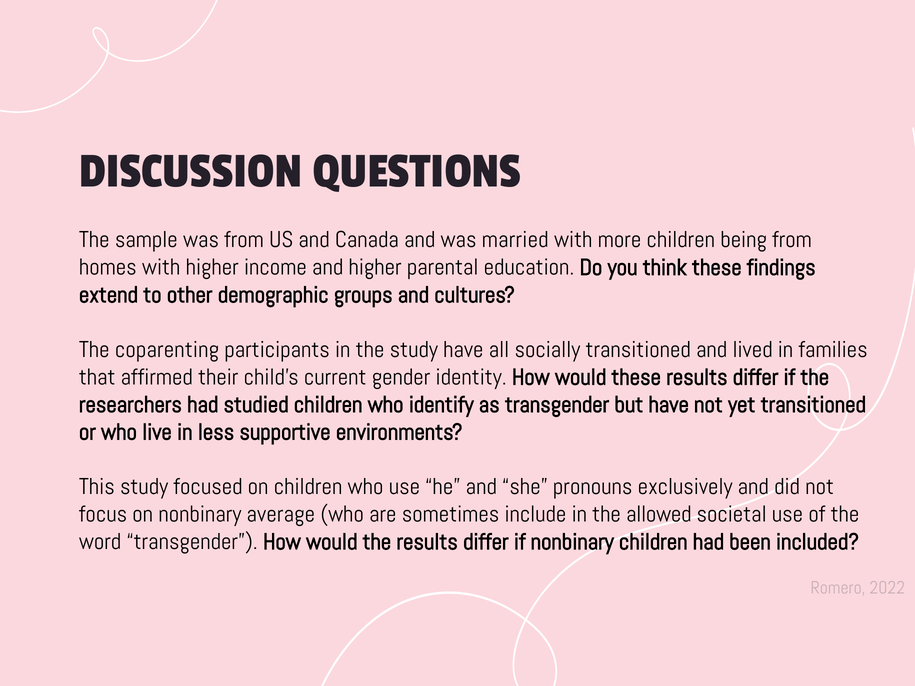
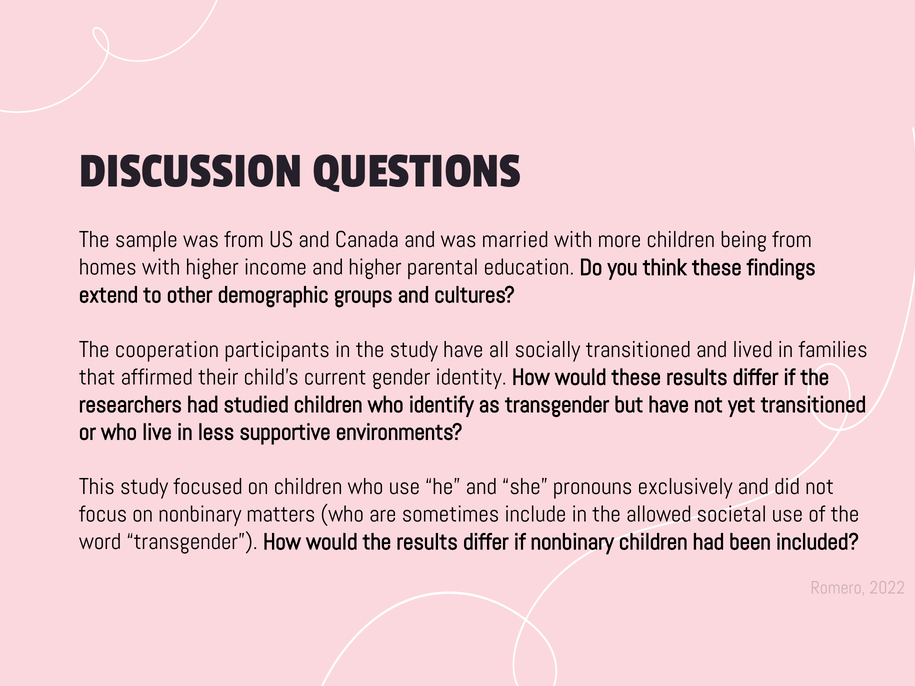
coparenting: coparenting -> cooperation
average: average -> matters
